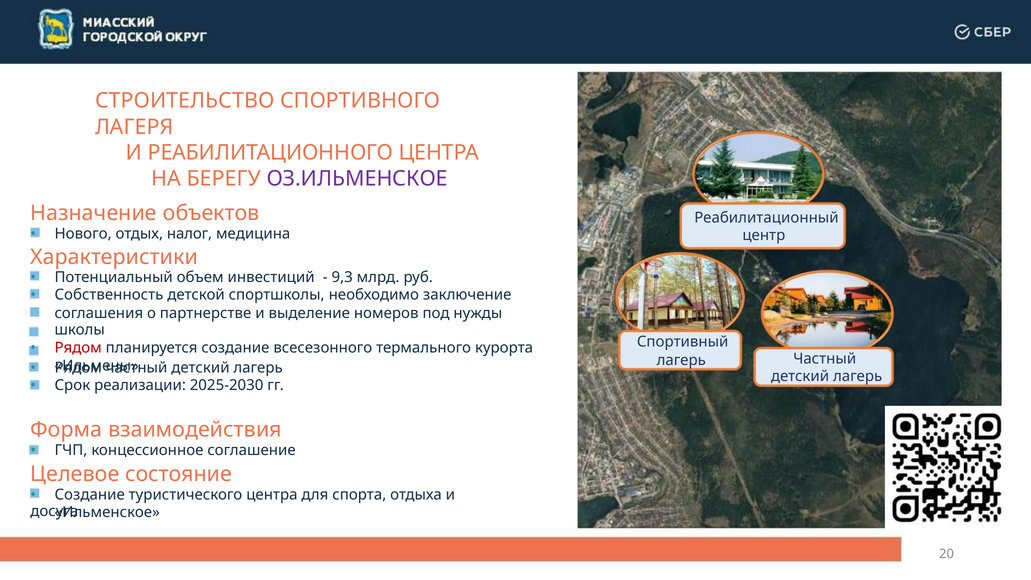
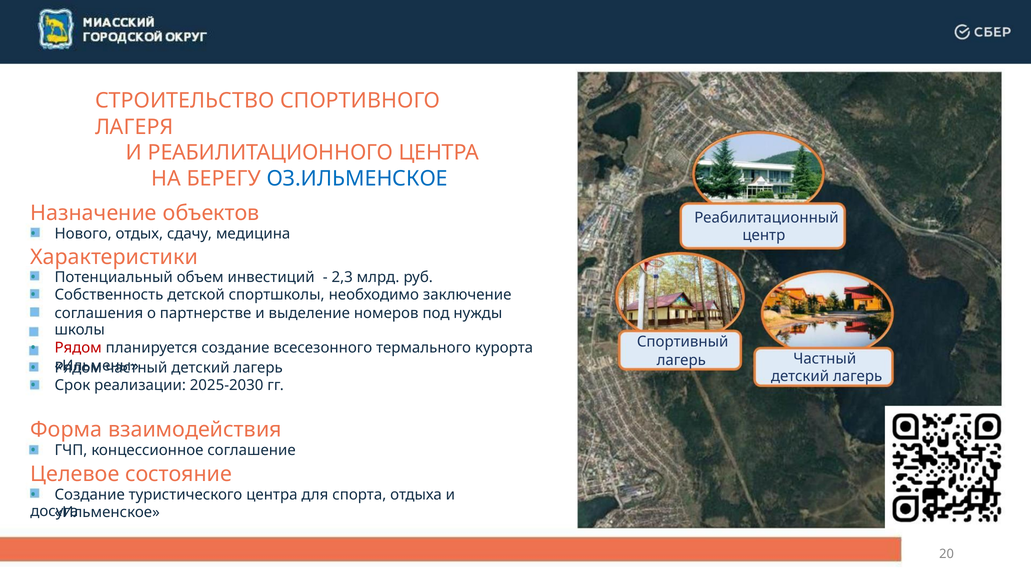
ОЗ.ИЛЬМЕНСКОЕ colour: purple -> blue
налог: налог -> сдачу
9,3: 9,3 -> 2,3
